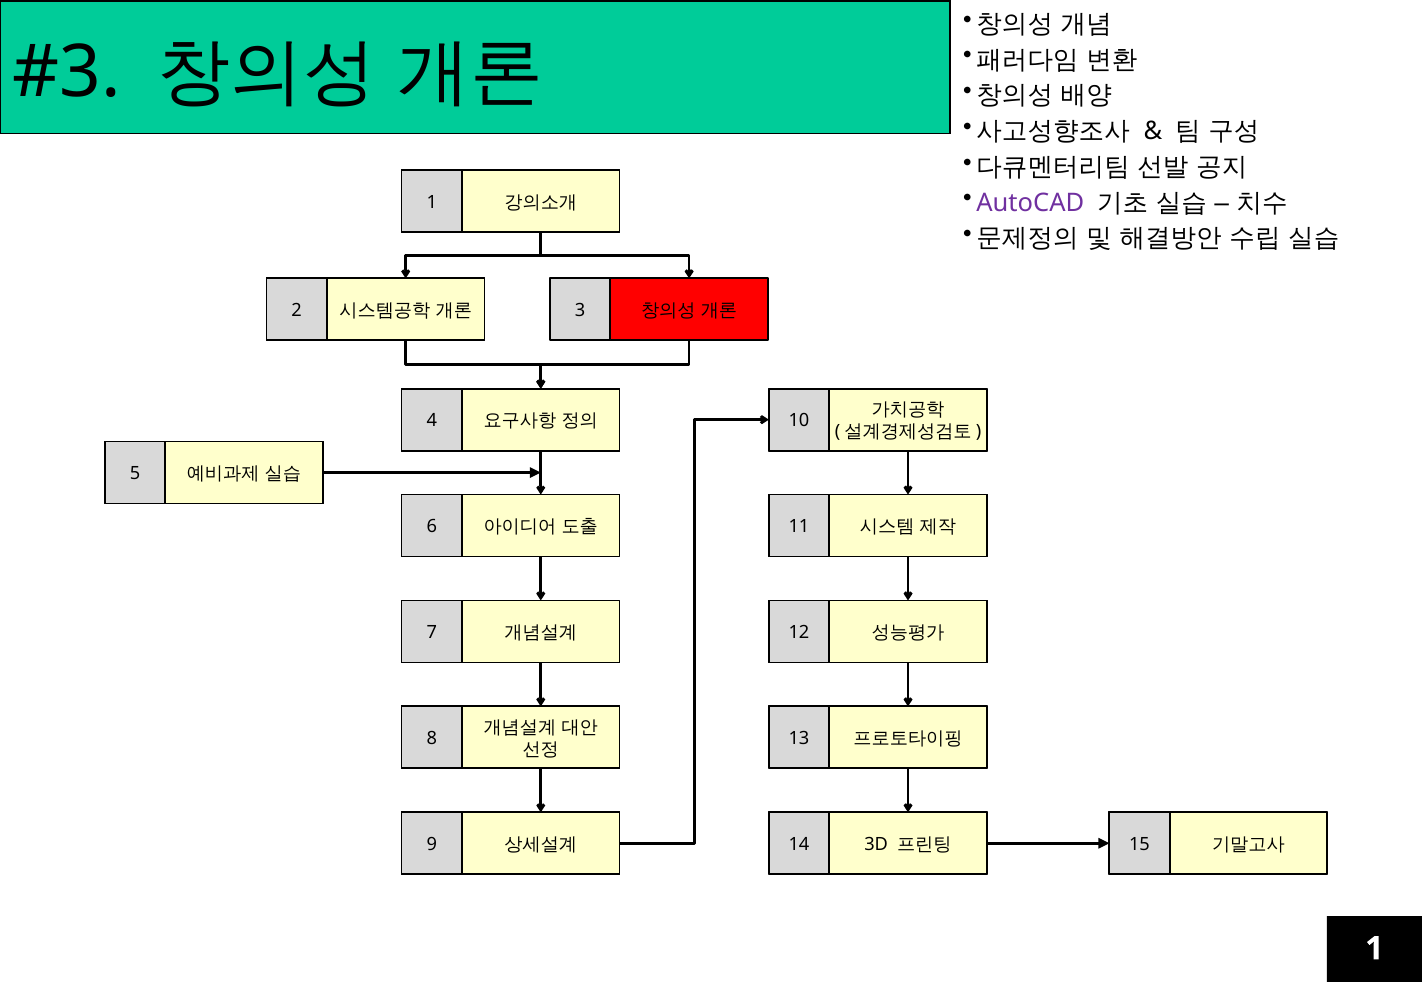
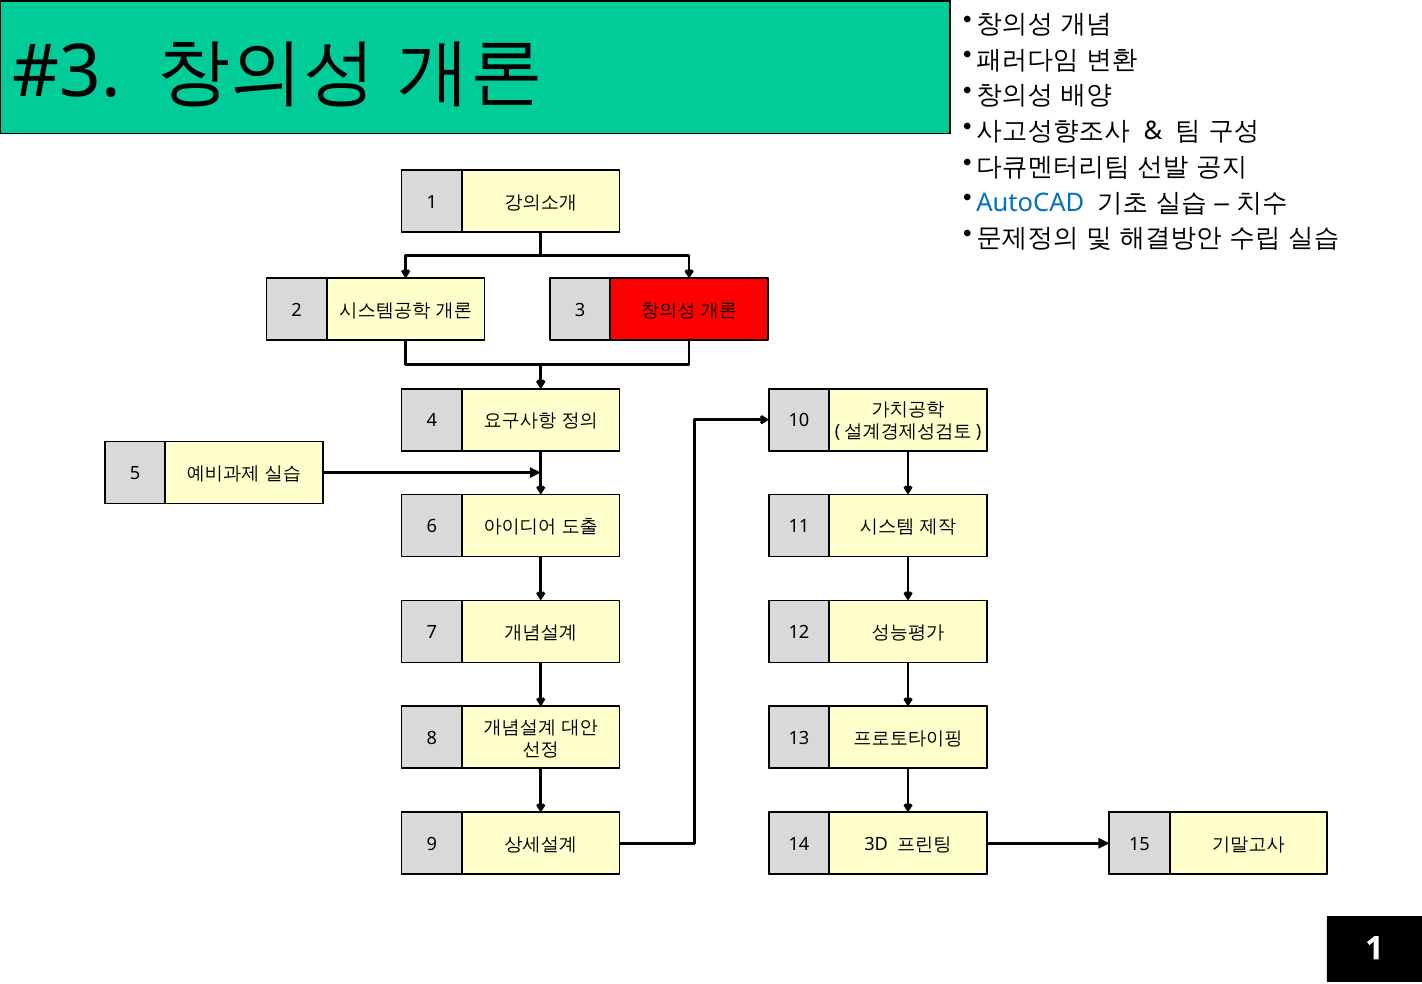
AutoCAD colour: purple -> blue
